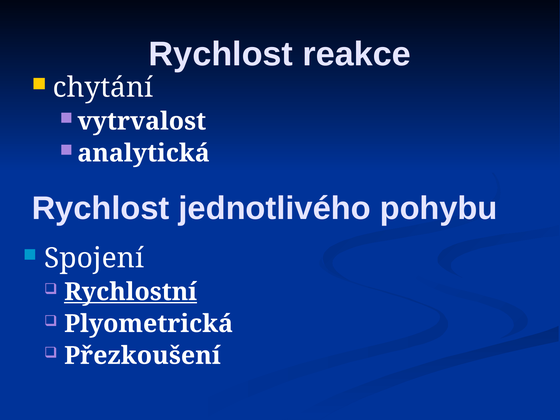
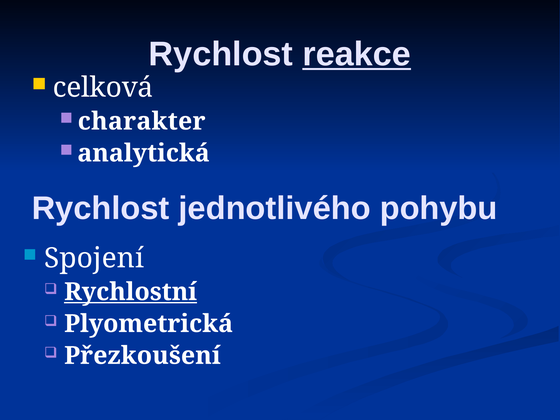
reakce underline: none -> present
chytání: chytání -> celková
vytrvalost: vytrvalost -> charakter
